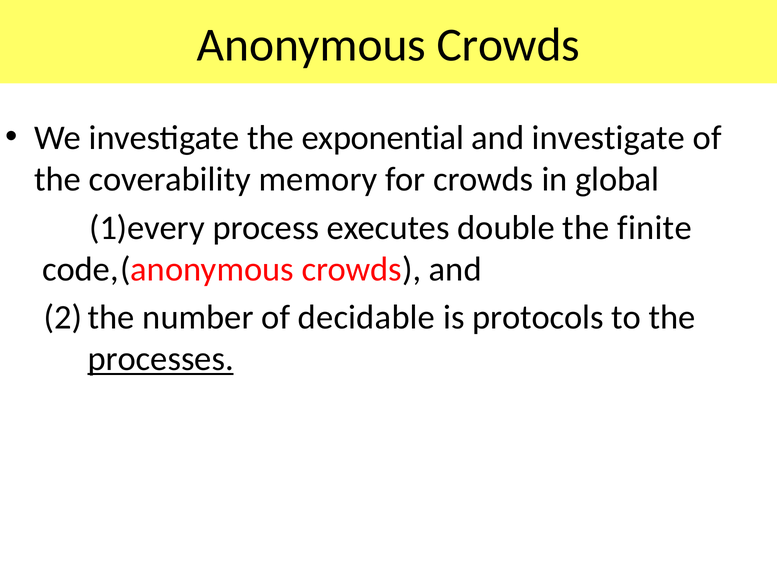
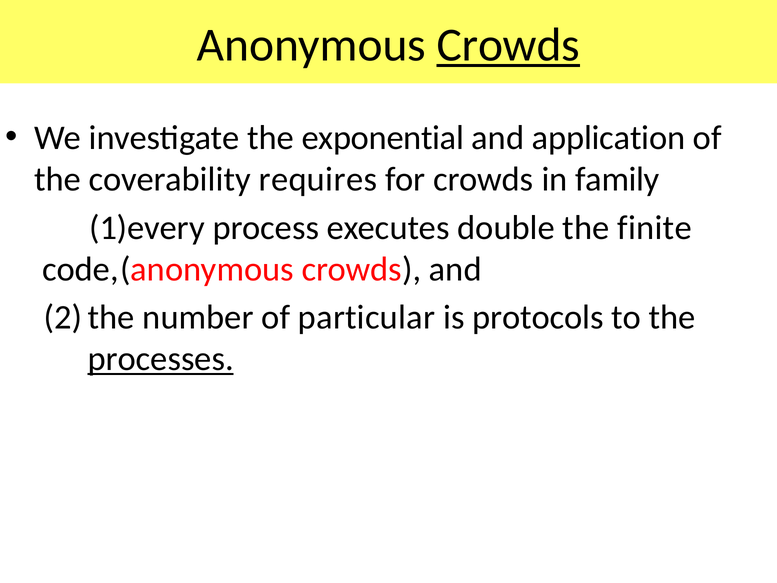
Crowds at (508, 45) underline: none -> present
and investigate: investigate -> application
memory: memory -> requires
global: global -> family
decidable: decidable -> particular
